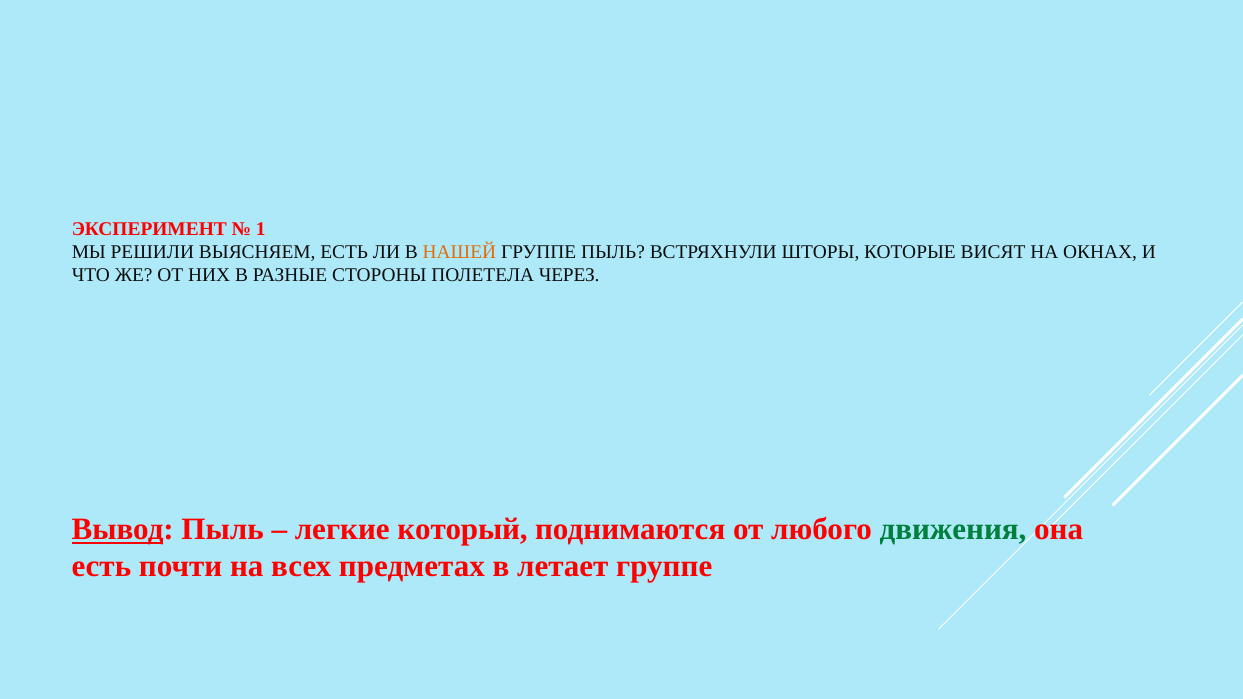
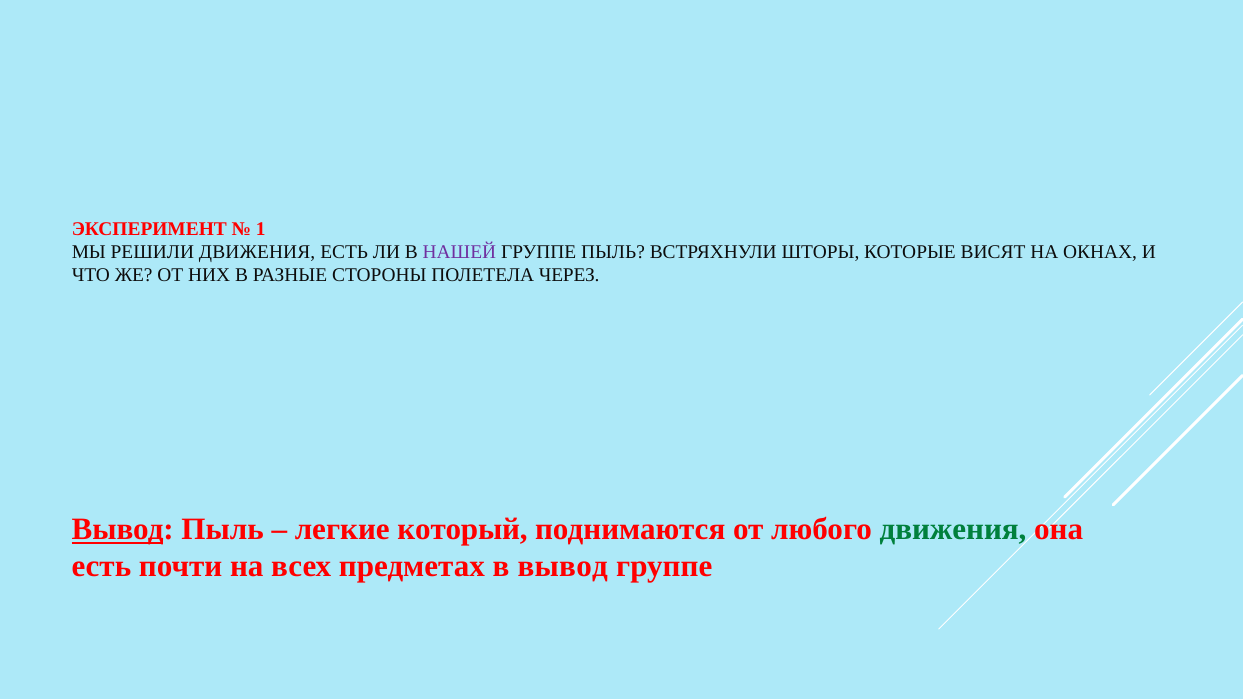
РЕШИЛИ ВЫЯСНЯЕМ: ВЫЯСНЯЕМ -> ДВИЖЕНИЯ
НАШЕЙ colour: orange -> purple
в летает: летает -> вывод
